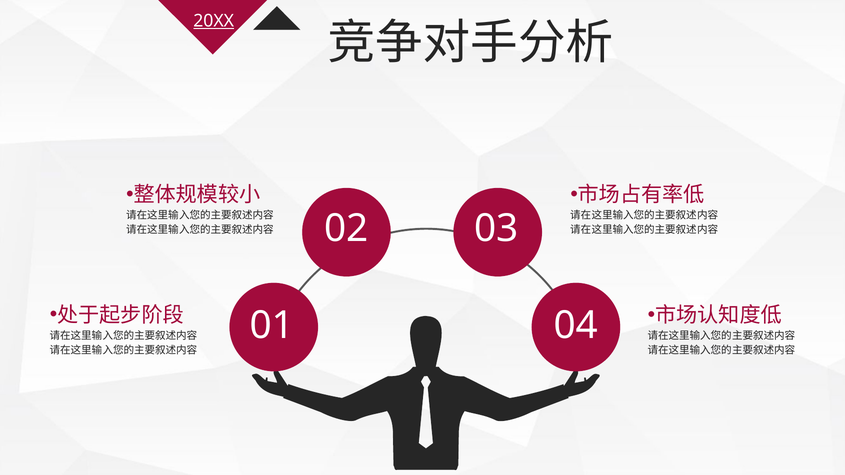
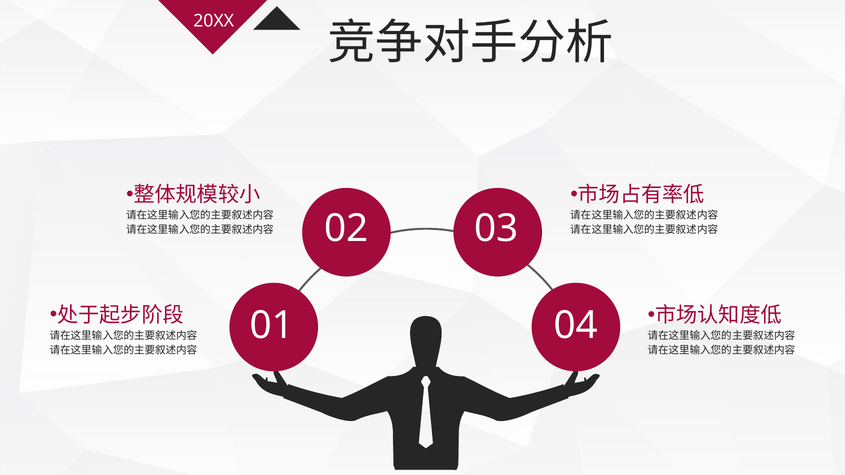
20XX underline: present -> none
